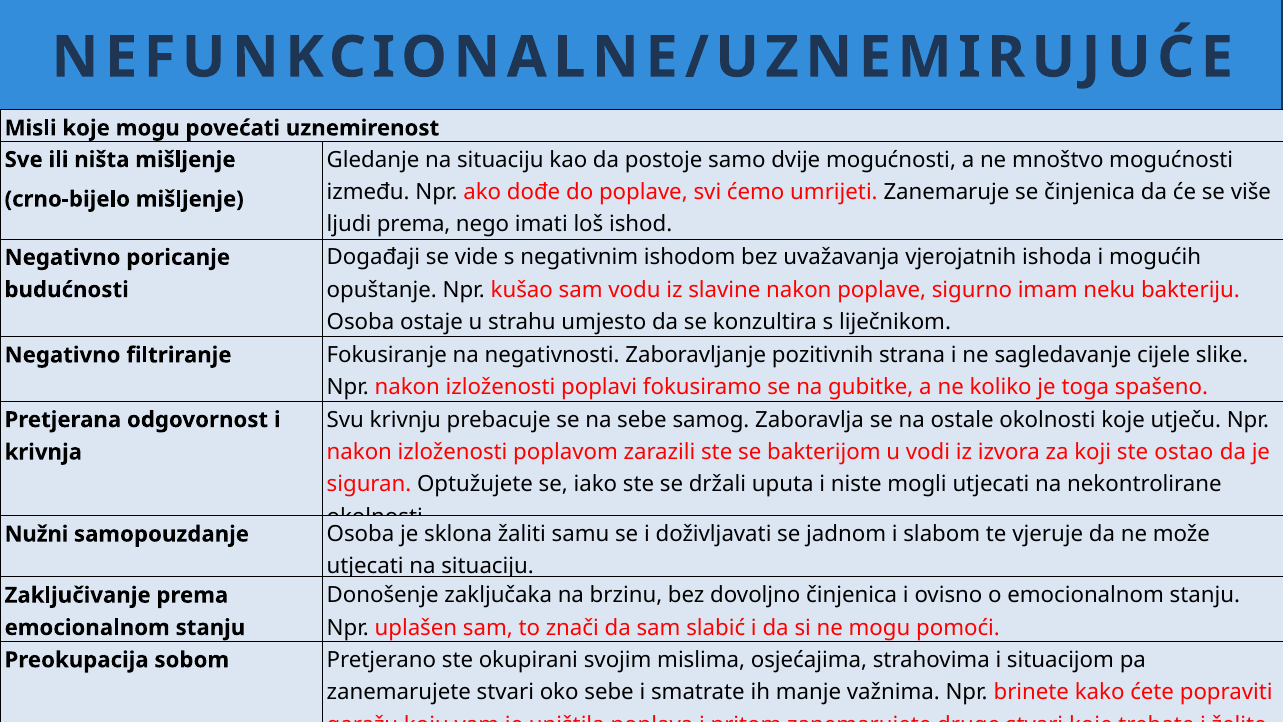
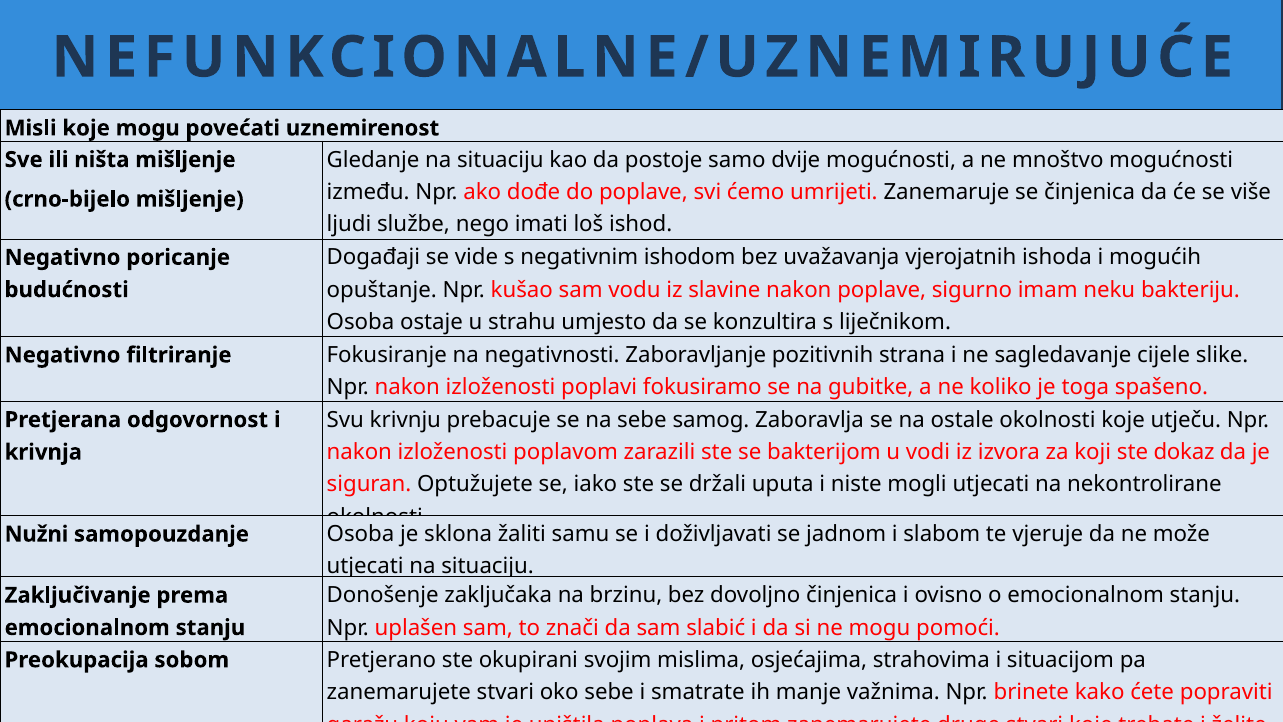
ljudi prema: prema -> službe
ostao: ostao -> dokaz
